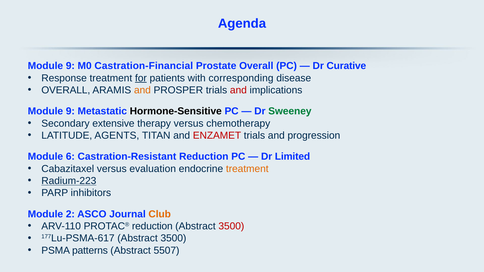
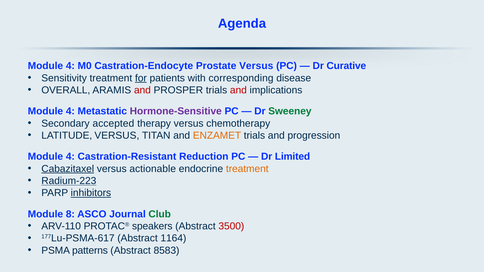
9 at (70, 66): 9 -> 4
Castration-Financial: Castration-Financial -> Castration-Endocyte
Prostate Overall: Overall -> Versus
Response: Response -> Sensitivity
and at (142, 90) colour: orange -> red
9 at (70, 111): 9 -> 4
Hormone-Sensitive colour: black -> purple
extensive: extensive -> accepted
LATITUDE AGENTS: AGENTS -> VERSUS
ENZAMET colour: red -> orange
6 at (70, 157): 6 -> 4
Cabazitaxel underline: none -> present
evaluation: evaluation -> actionable
inhibitors underline: none -> present
2: 2 -> 8
Club colour: orange -> green
PROTAC® reduction: reduction -> speakers
177Lu-PSMA-617 Abstract 3500: 3500 -> 1164
5507: 5507 -> 8583
